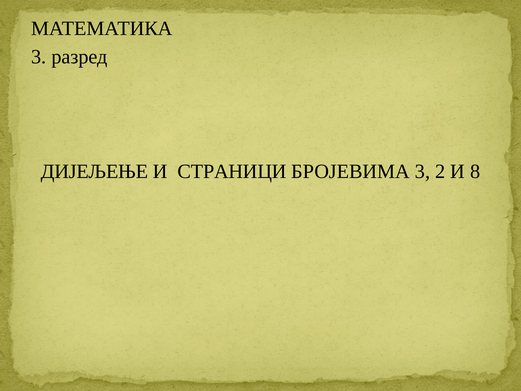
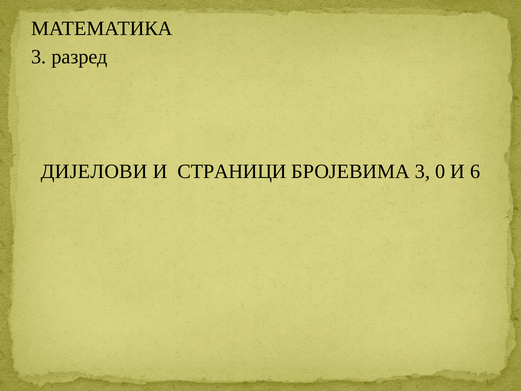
ДИЈЕЉЕЊЕ: ДИЈЕЉЕЊЕ -> ДИЈЕЛОВИ
2: 2 -> 0
8: 8 -> 6
